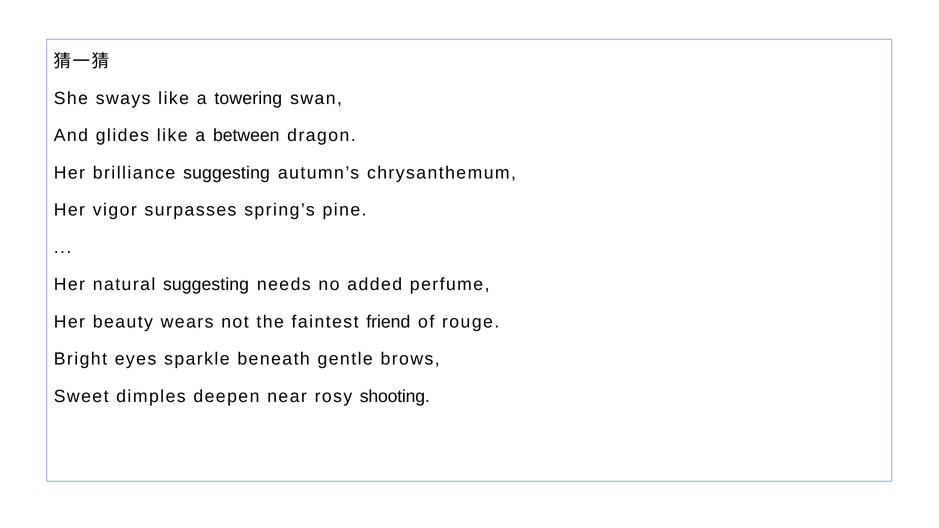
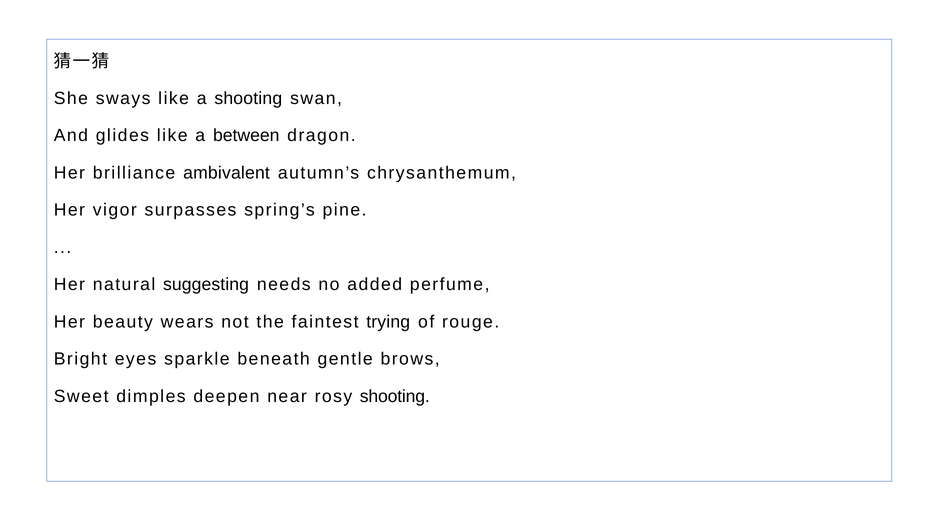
a towering: towering -> shooting
brilliance suggesting: suggesting -> ambivalent
friend: friend -> trying
